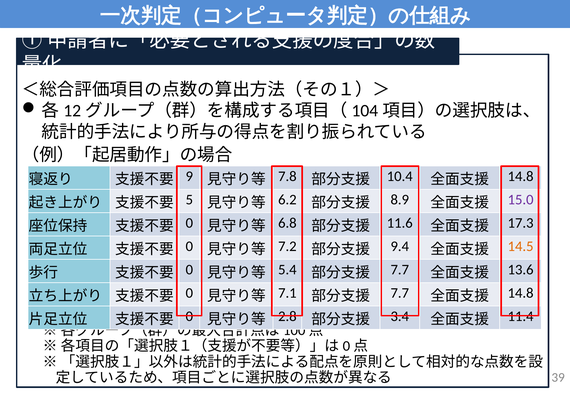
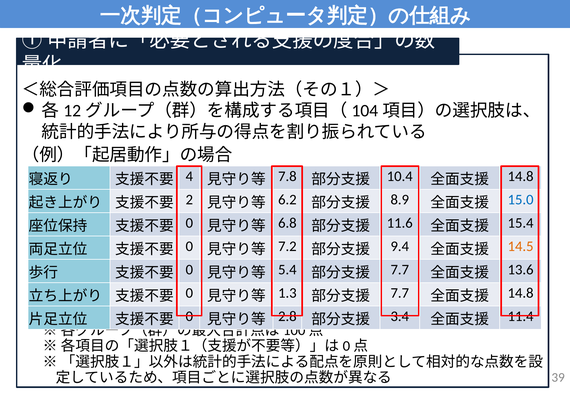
9: 9 -> 4
5: 5 -> 2
15.0 colour: purple -> blue
17.3: 17.3 -> 15.4
7.1: 7.1 -> 1.3
